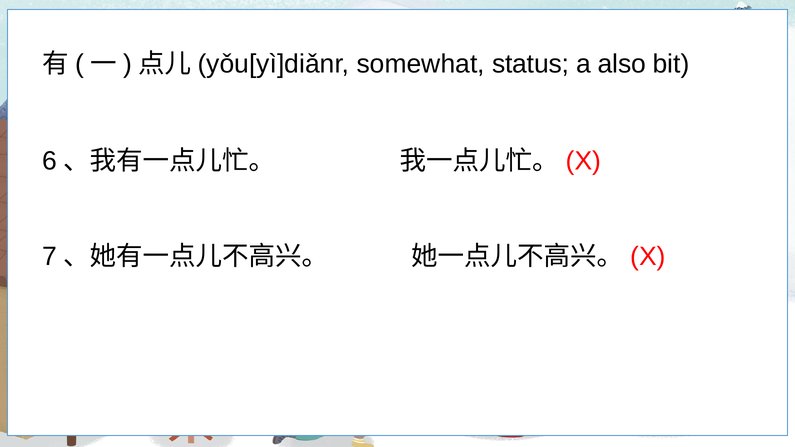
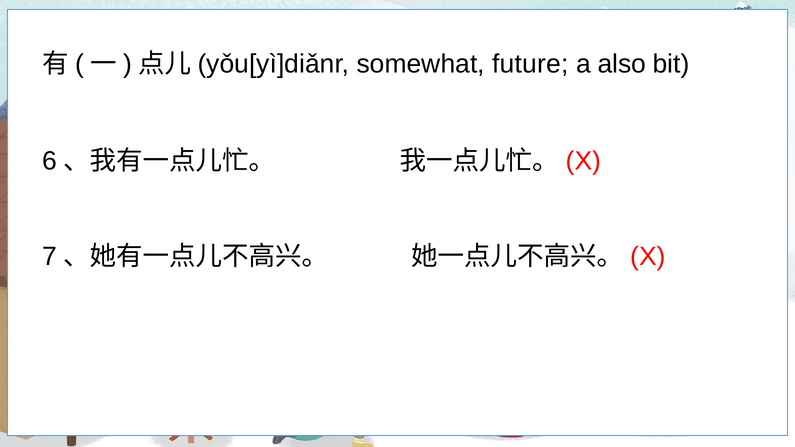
status: status -> future
